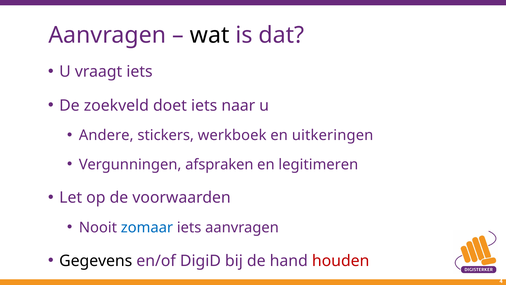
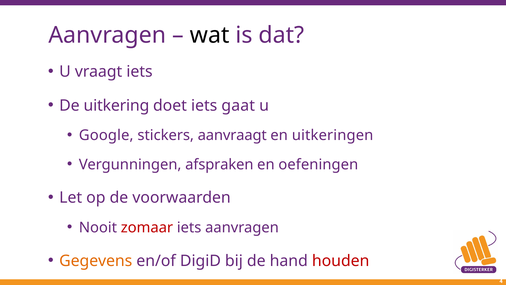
zoekveld: zoekveld -> uitkering
naar: naar -> gaat
Andere: Andere -> Google
werkboek: werkboek -> aanvraagt
legitimeren: legitimeren -> oefeningen
zomaar colour: blue -> red
Gegevens colour: black -> orange
